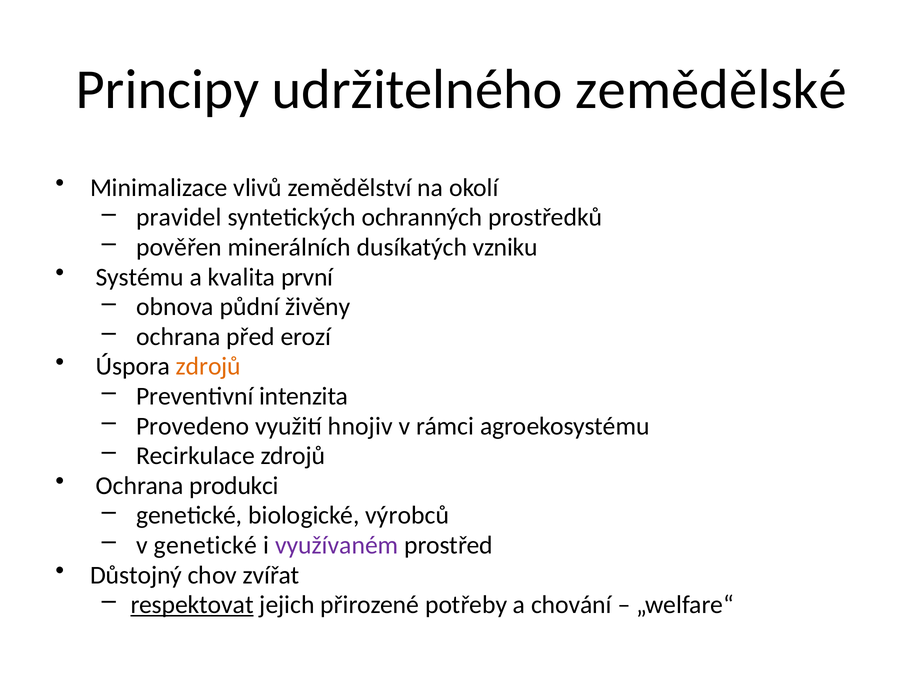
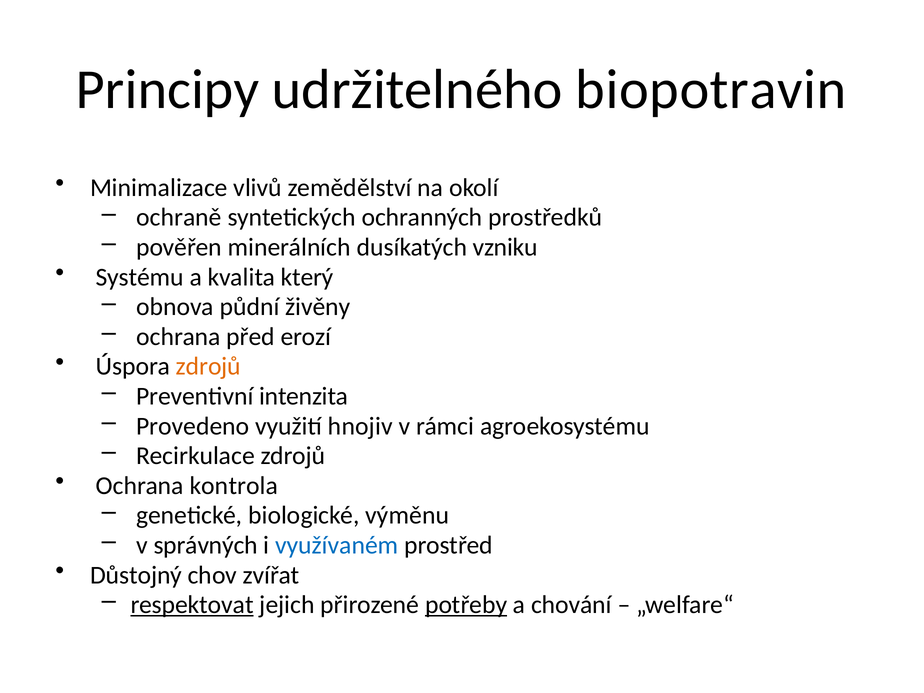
zemědělské: zemědělské -> biopotravin
pravidel: pravidel -> ochraně
první: první -> který
produkci: produkci -> kontrola
výrobců: výrobců -> výměnu
v genetické: genetické -> správných
využívaném colour: purple -> blue
potřeby underline: none -> present
